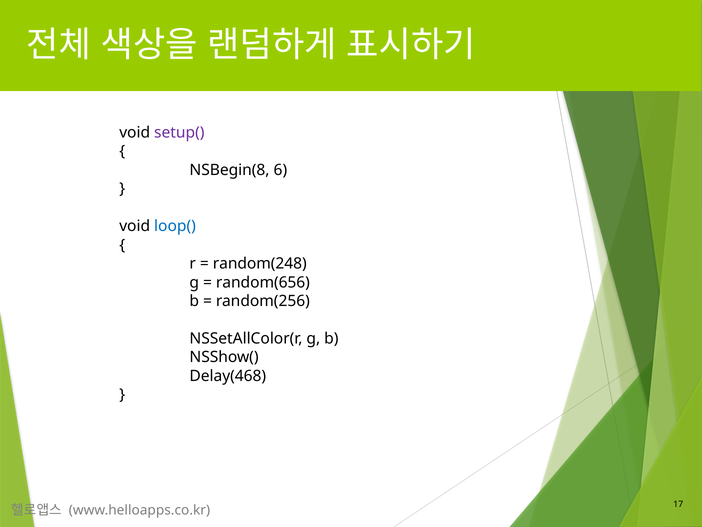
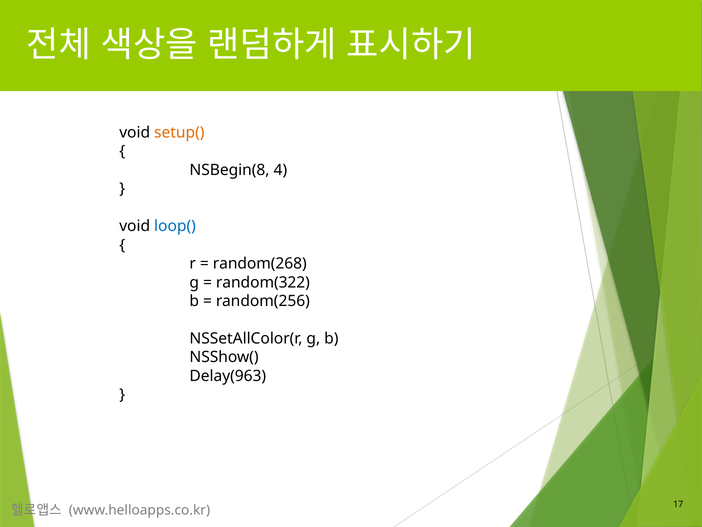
setup( colour: purple -> orange
6: 6 -> 4
random(248: random(248 -> random(268
random(656: random(656 -> random(322
Delay(468: Delay(468 -> Delay(963
